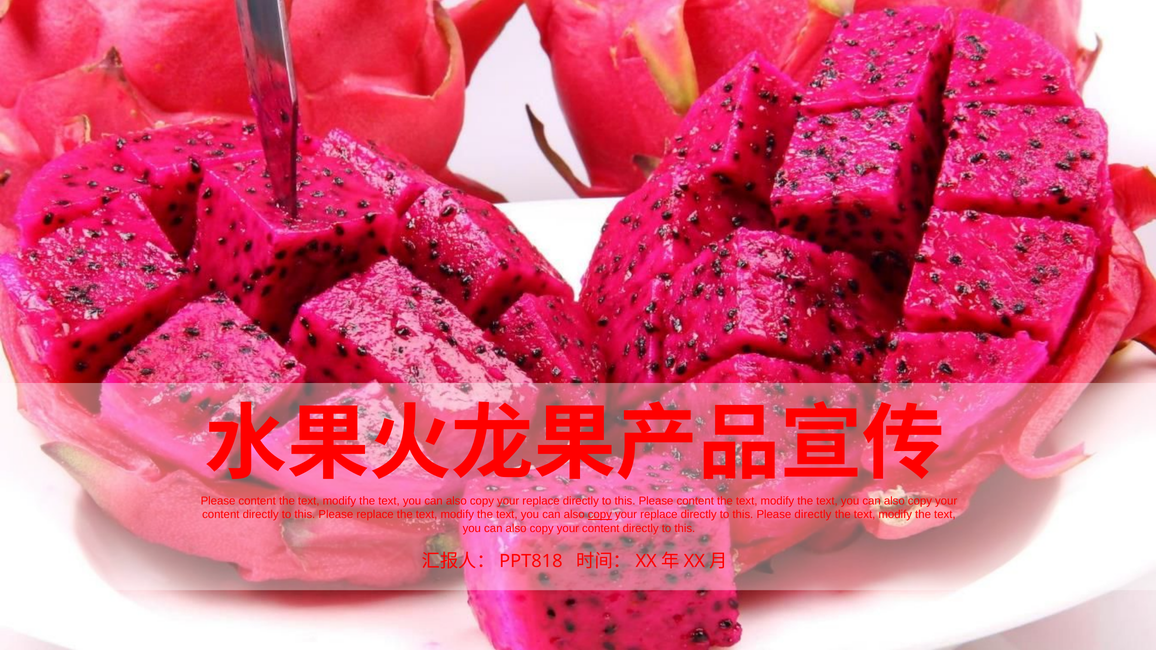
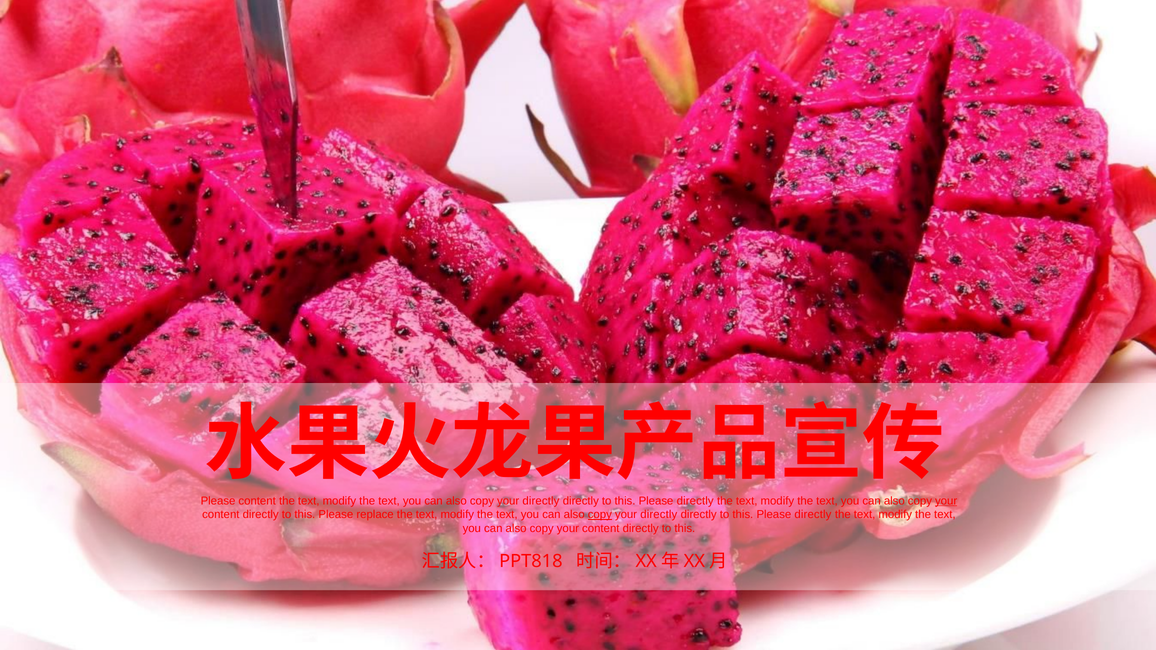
replace at (541, 501): replace -> directly
content at (695, 501): content -> directly
your at (946, 501) underline: none -> present
replace at (659, 515): replace -> directly
